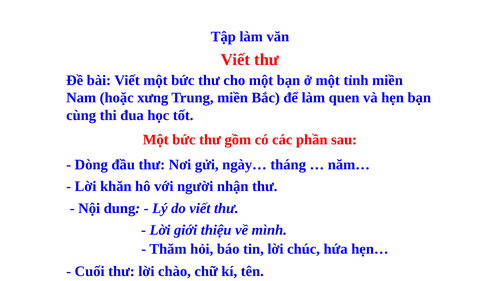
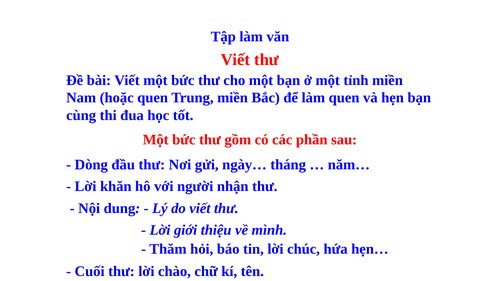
hoặc xưng: xưng -> quen
